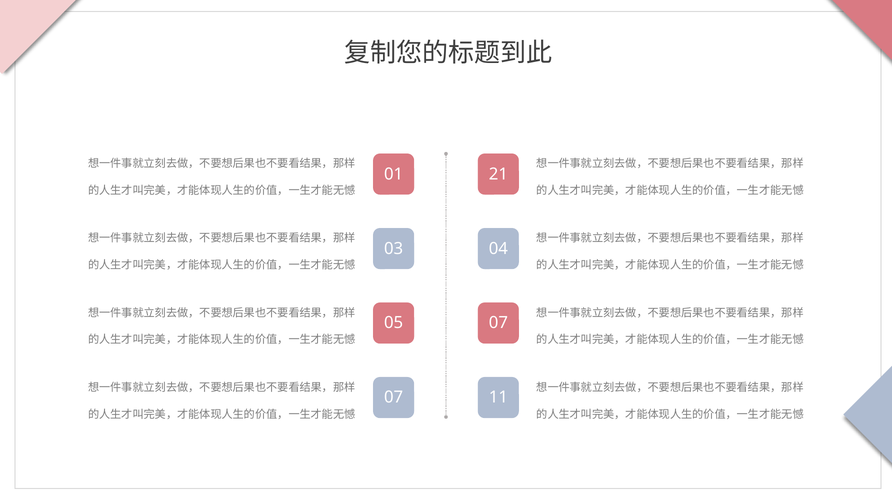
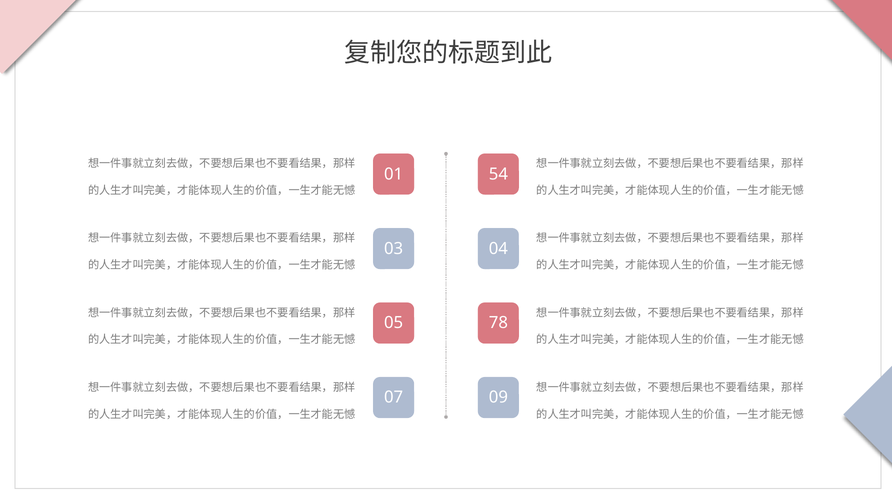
21: 21 -> 54
05 07: 07 -> 78
11: 11 -> 09
